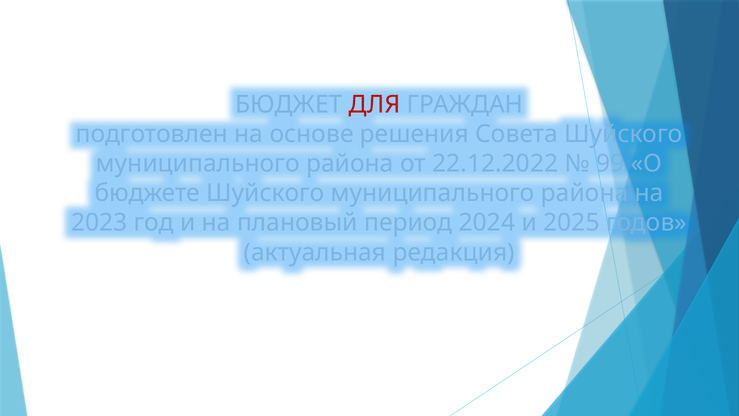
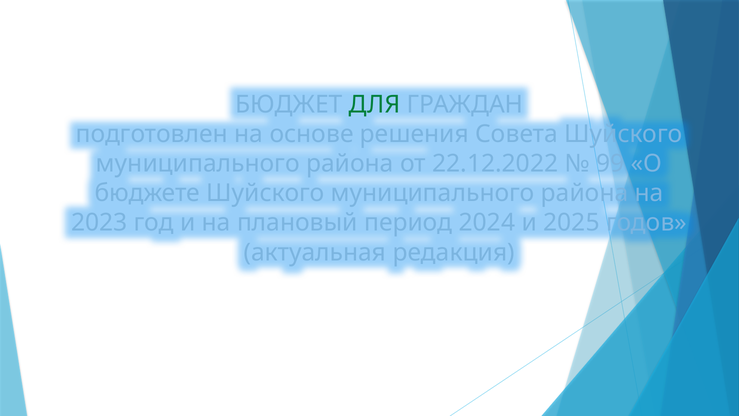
ДЛЯ colour: red -> green
